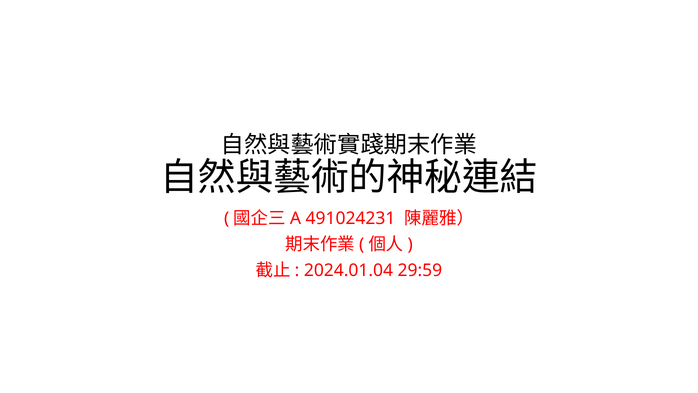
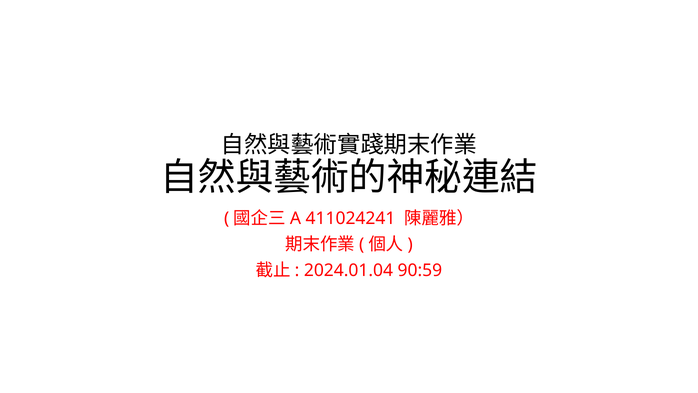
491024231: 491024231 -> 411024241
29:59: 29:59 -> 90:59
